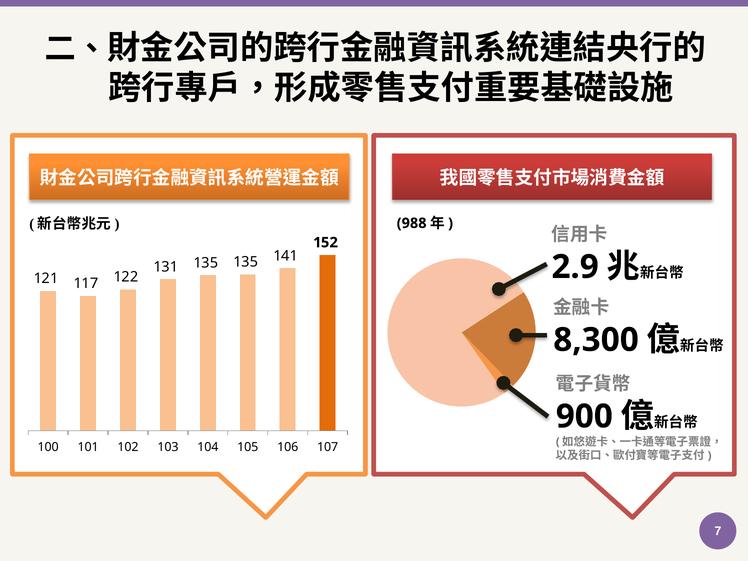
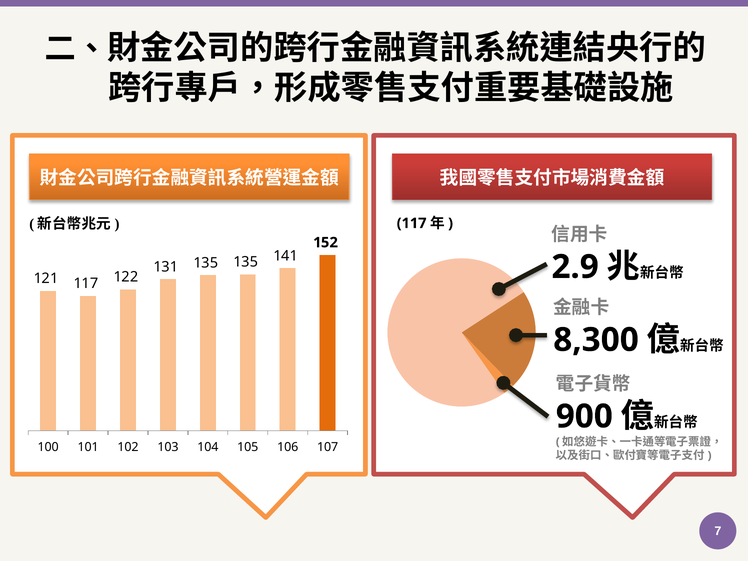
988 at (412, 223): 988 -> 117
